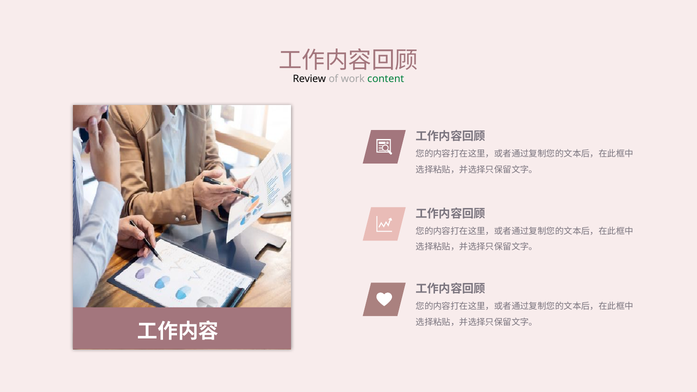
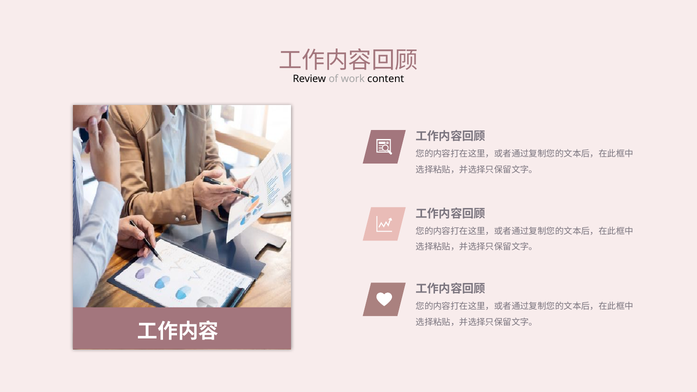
content colour: green -> black
